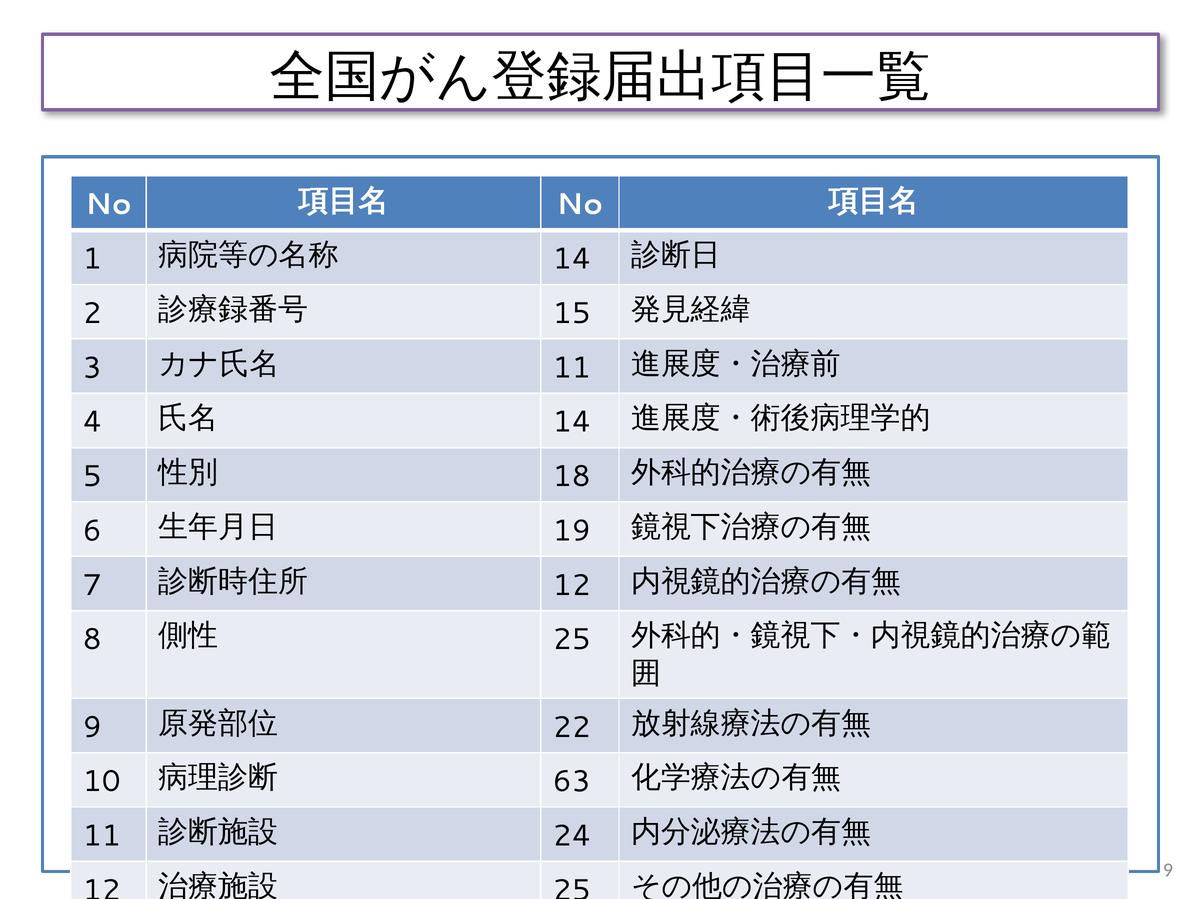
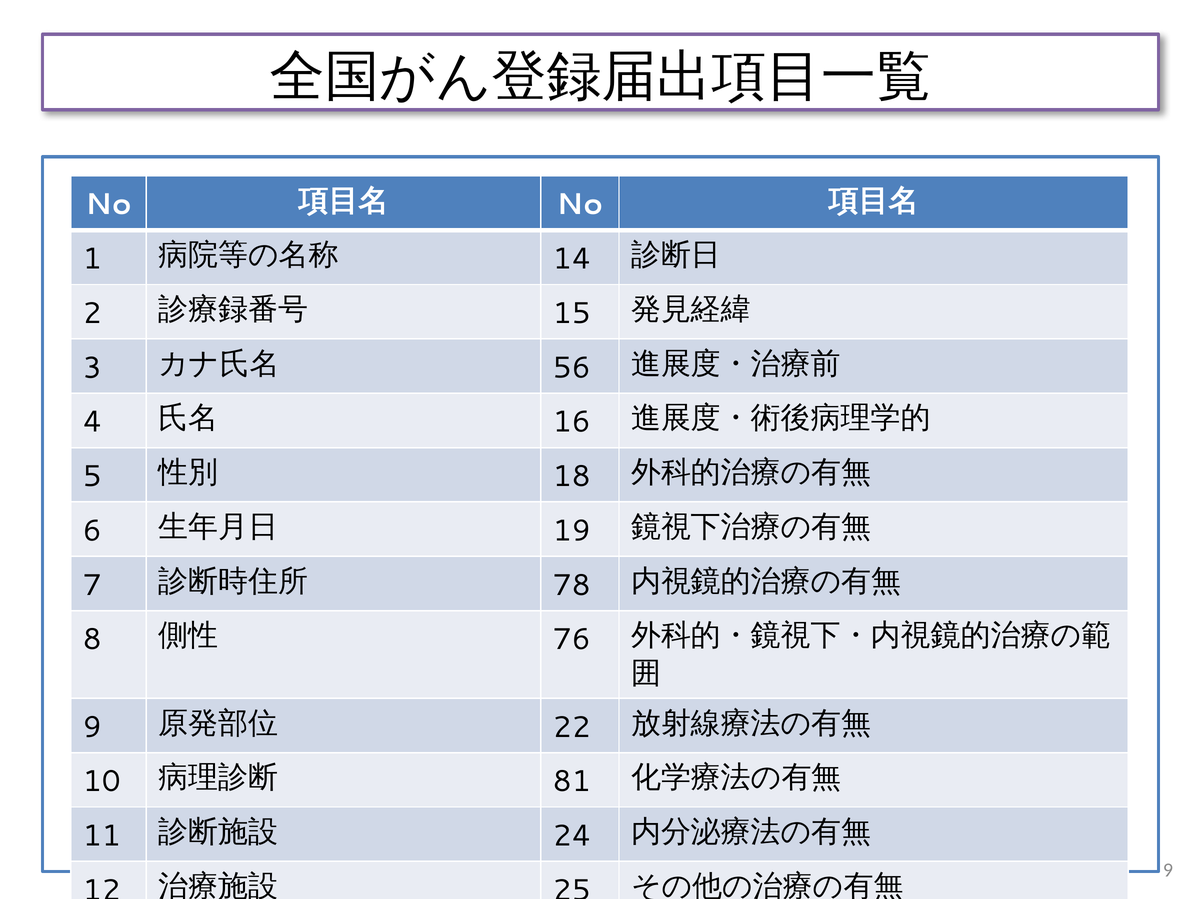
11 at (572, 368): 11 -> 56
14 at (572, 422): 14 -> 16
12 at (572, 585): 12 -> 78
25 at (572, 640): 25 -> 76
63: 63 -> 81
